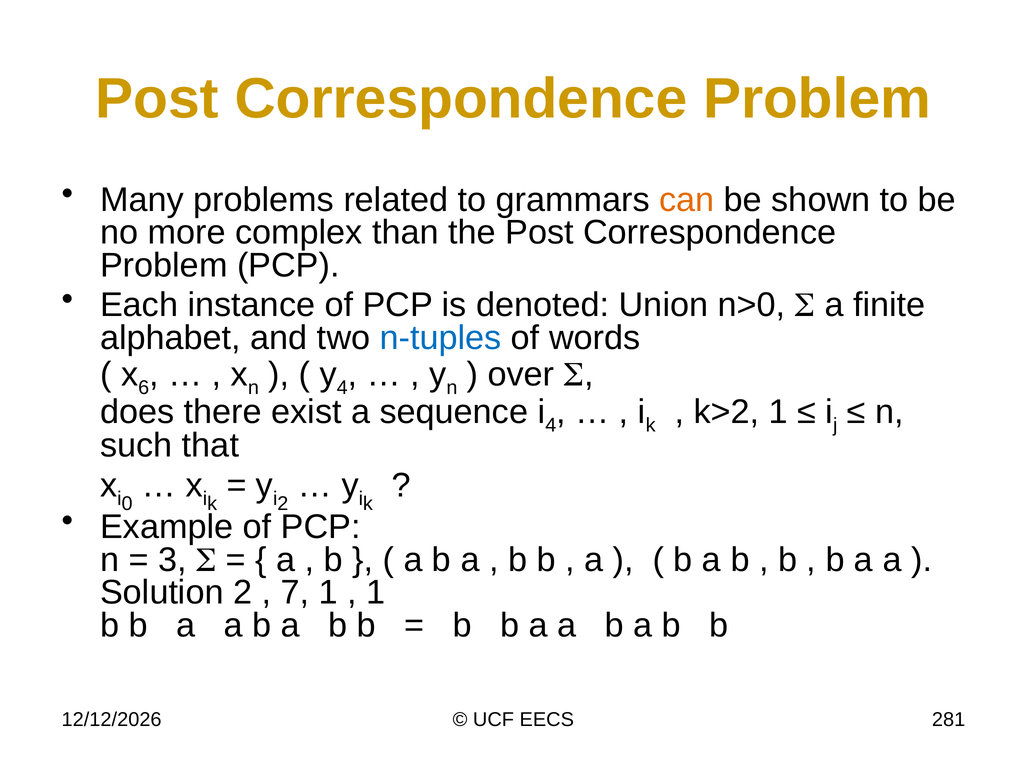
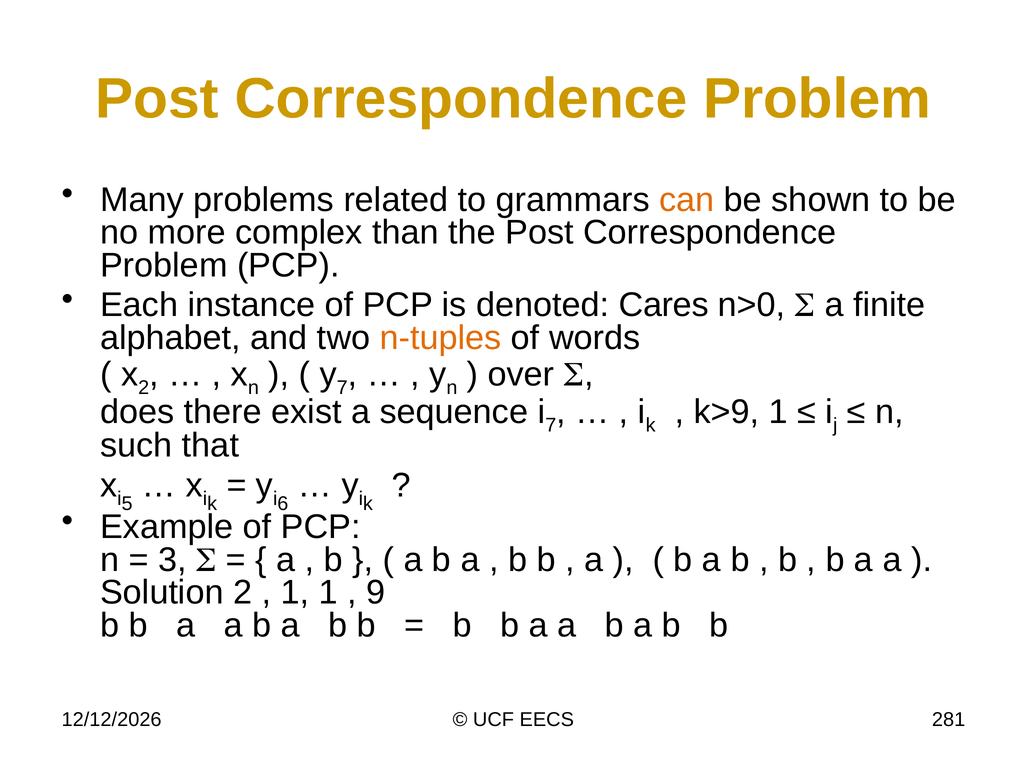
Union: Union -> Cares
n-tuples colour: blue -> orange
6 at (144, 388): 6 -> 2
4 at (342, 388): 4 -> 7
4 at (551, 425): 4 -> 7
k>2: k>2 -> k>9
0: 0 -> 5
2 at (283, 504): 2 -> 6
7 at (295, 593): 7 -> 1
1 at (376, 593): 1 -> 9
